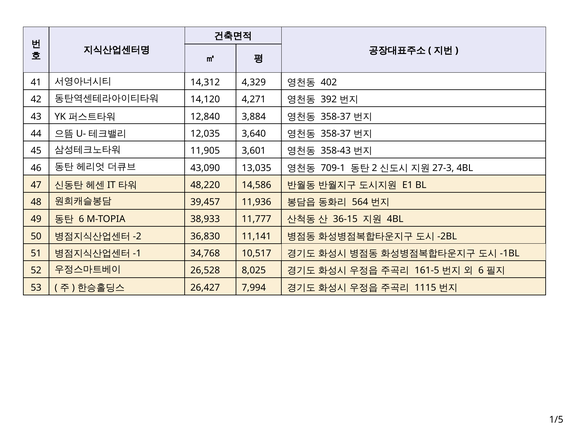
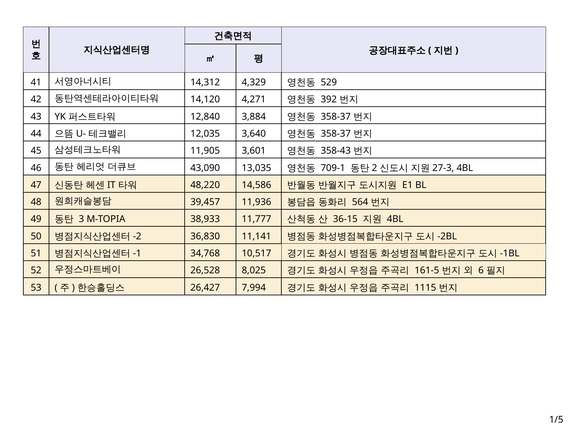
402: 402 -> 529
6 at (81, 219): 6 -> 3
